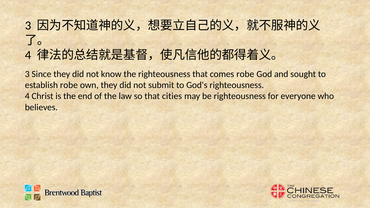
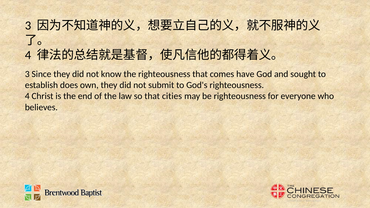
comes robe: robe -> have
establish robe: robe -> does
